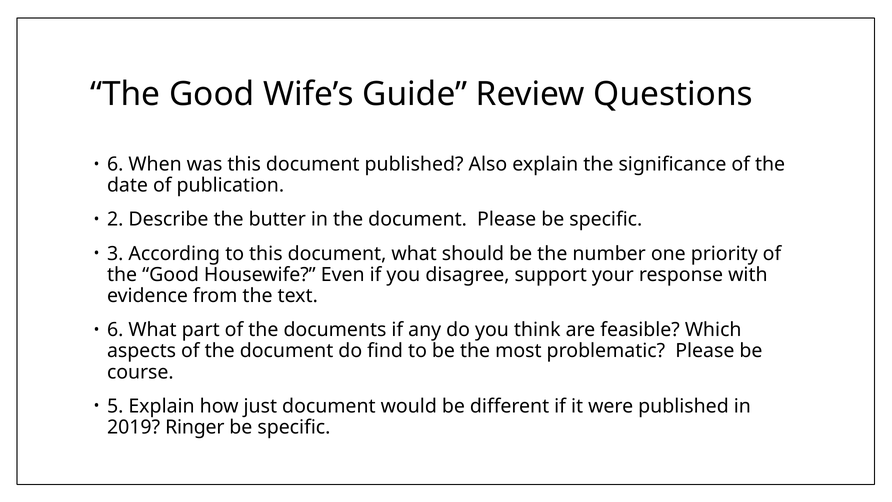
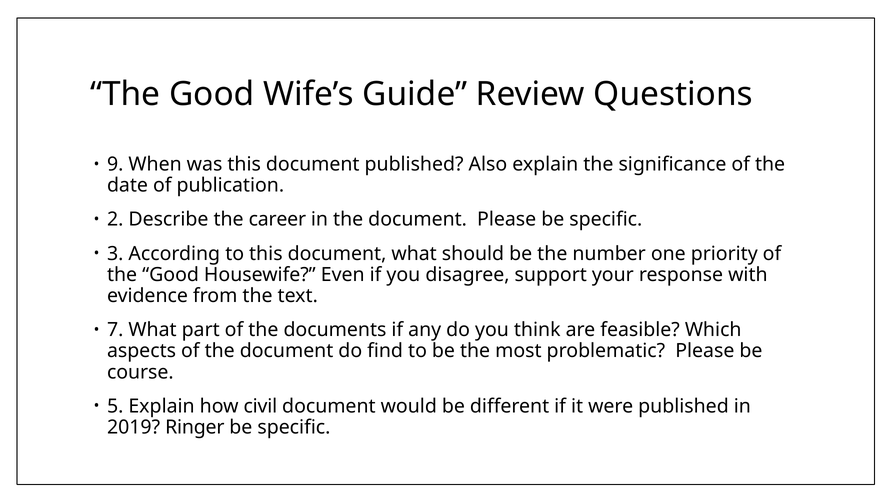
6 at (115, 164): 6 -> 9
butter: butter -> career
6 at (115, 330): 6 -> 7
just: just -> civil
